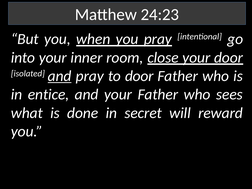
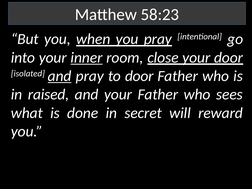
24:23: 24:23 -> 58:23
inner underline: none -> present
entice: entice -> raised
